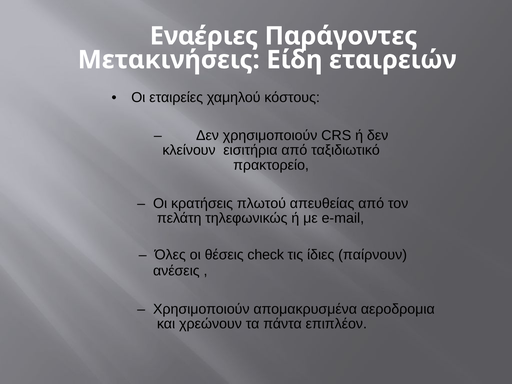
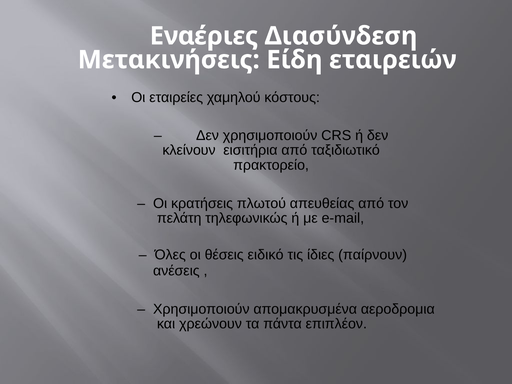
Παράγοντες: Παράγοντες -> Διασύνδεση
check: check -> ειδικό
